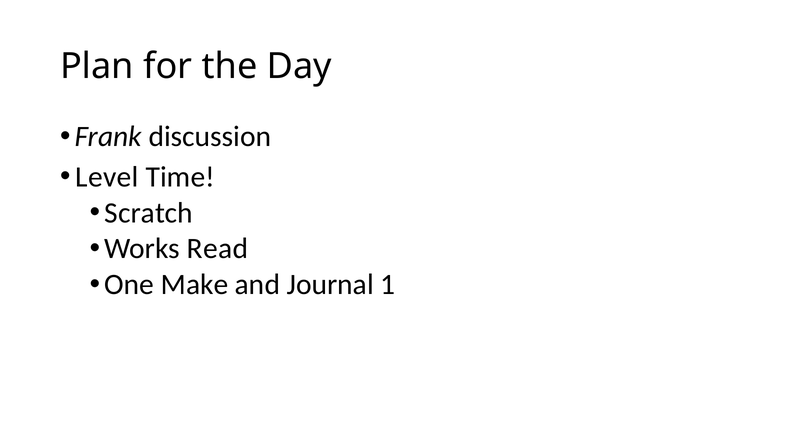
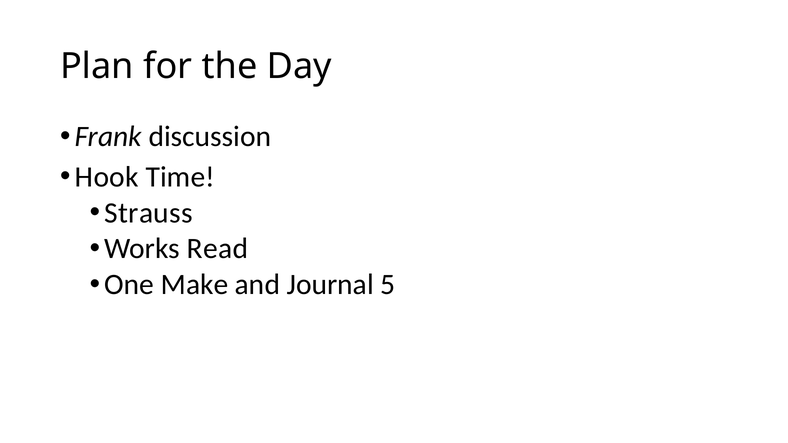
Level: Level -> Hook
Scratch: Scratch -> Strauss
1: 1 -> 5
